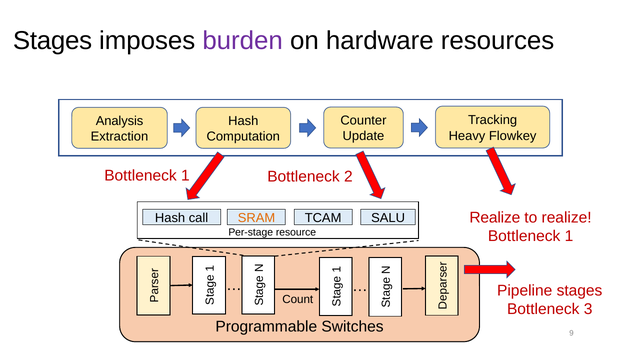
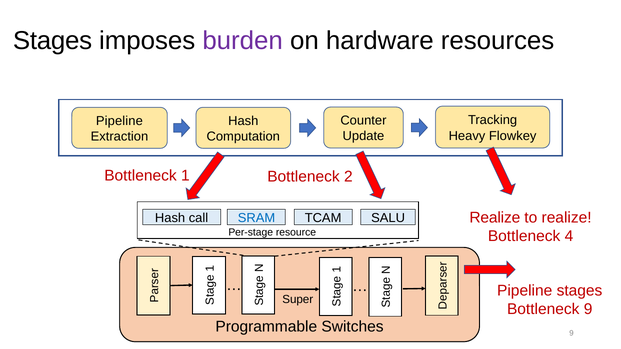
Analysis at (120, 121): Analysis -> Pipeline
SRAM colour: orange -> blue
1 at (569, 236): 1 -> 4
Count: Count -> Super
Bottleneck 3: 3 -> 9
